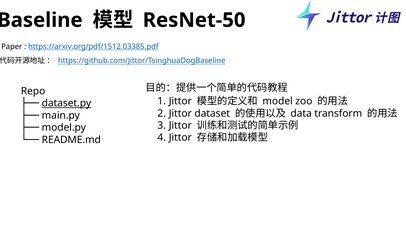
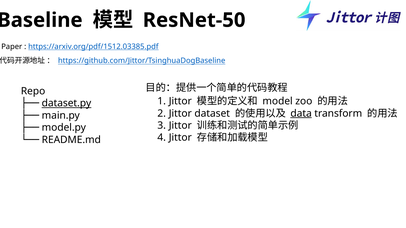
data underline: none -> present
